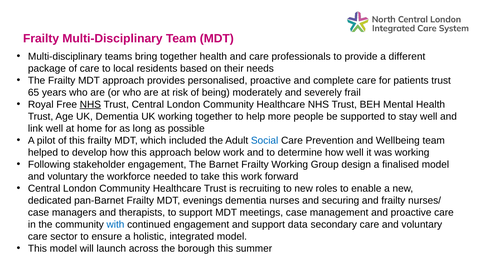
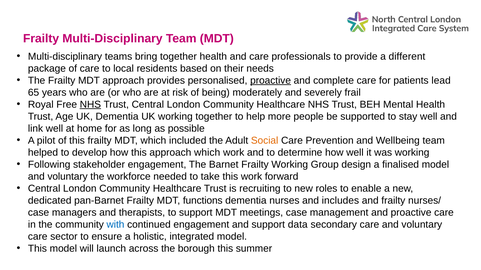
proactive at (271, 81) underline: none -> present
patients trust: trust -> lead
Social colour: blue -> orange
approach below: below -> which
evenings: evenings -> functions
securing: securing -> includes
